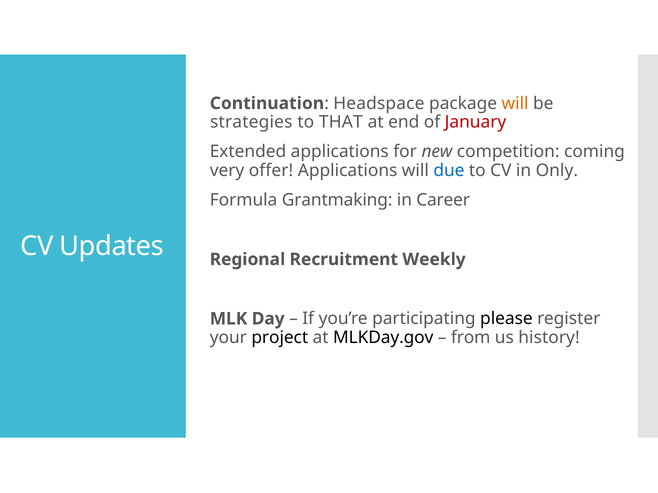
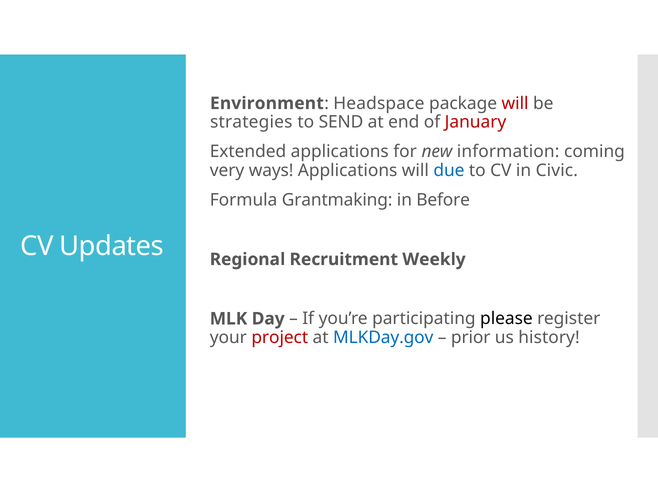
Continuation: Continuation -> Environment
will at (515, 103) colour: orange -> red
THAT: THAT -> SEND
competition: competition -> information
offer: offer -> ways
Only: Only -> Civic
Career: Career -> Before
project colour: black -> red
MLKDay.gov colour: black -> blue
from: from -> prior
